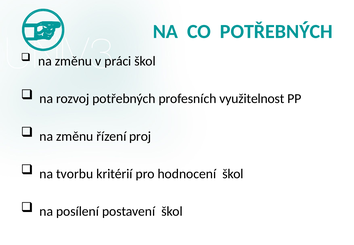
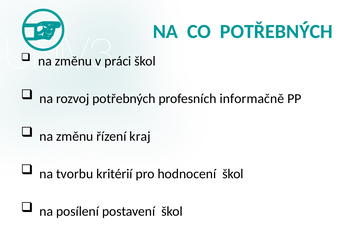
využitelnost: využitelnost -> informačně
proj: proj -> kraj
